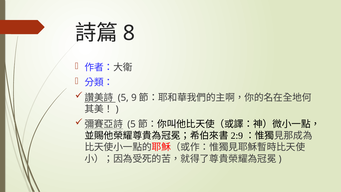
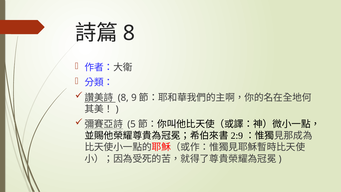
5 at (123, 98): 5 -> 8
